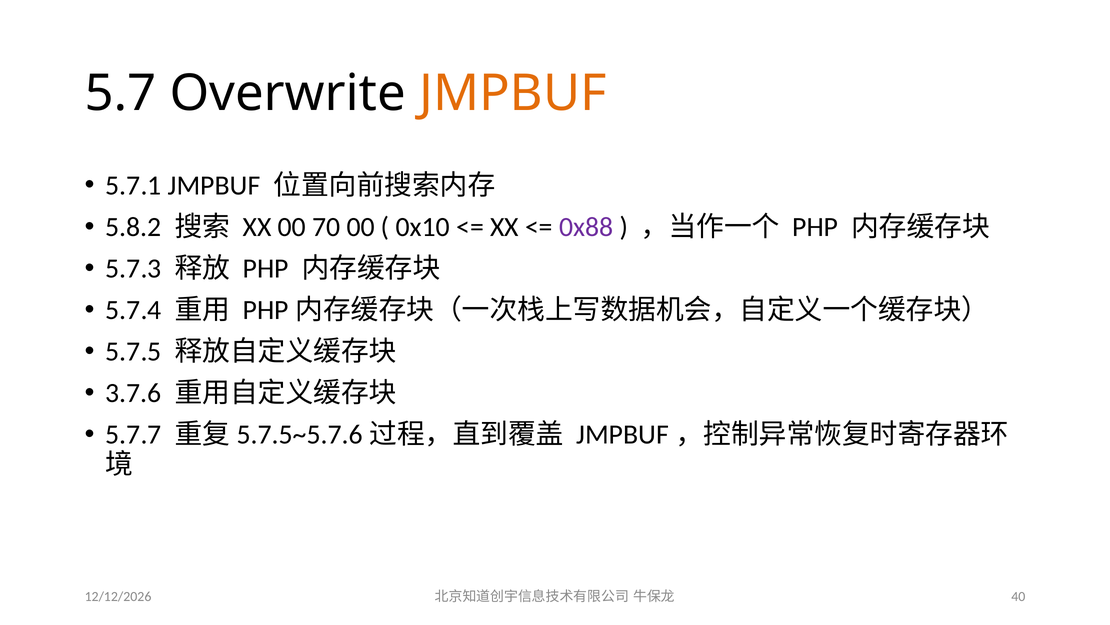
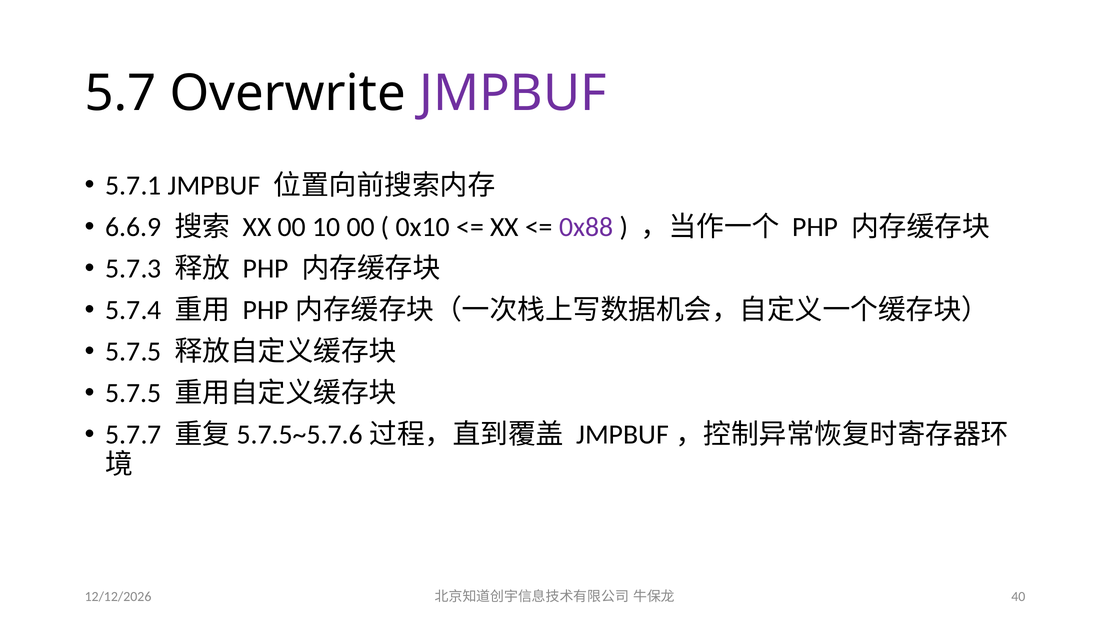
JMPBUF at (513, 93) colour: orange -> purple
5.8.2: 5.8.2 -> 6.6.9
70: 70 -> 10
3.7.6 at (133, 393): 3.7.6 -> 5.7.5
